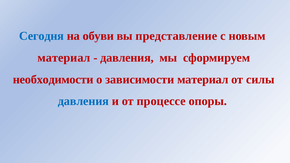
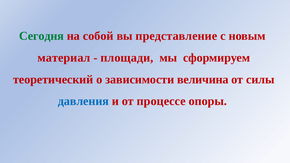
Сегодня colour: blue -> green
обуви: обуви -> собой
давления at (127, 58): давления -> площади
необходимости: необходимости -> теоретический
зависимости материал: материал -> величина
